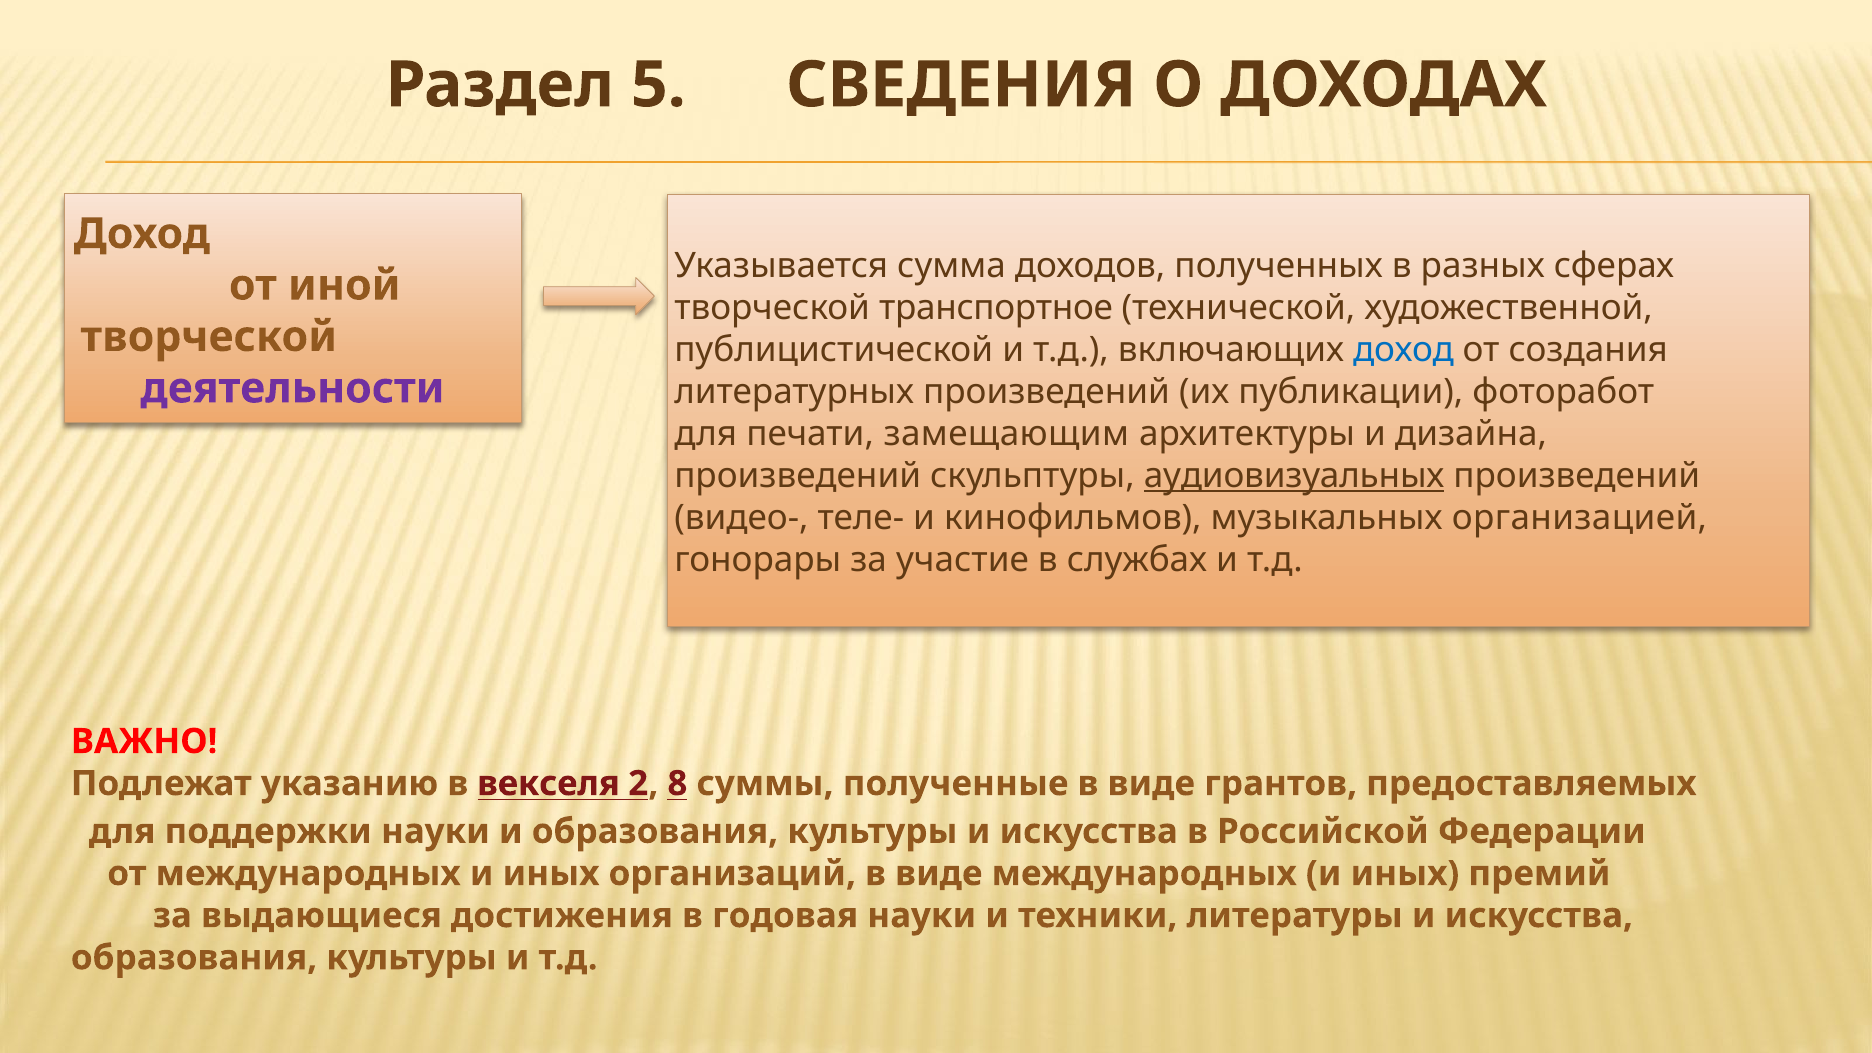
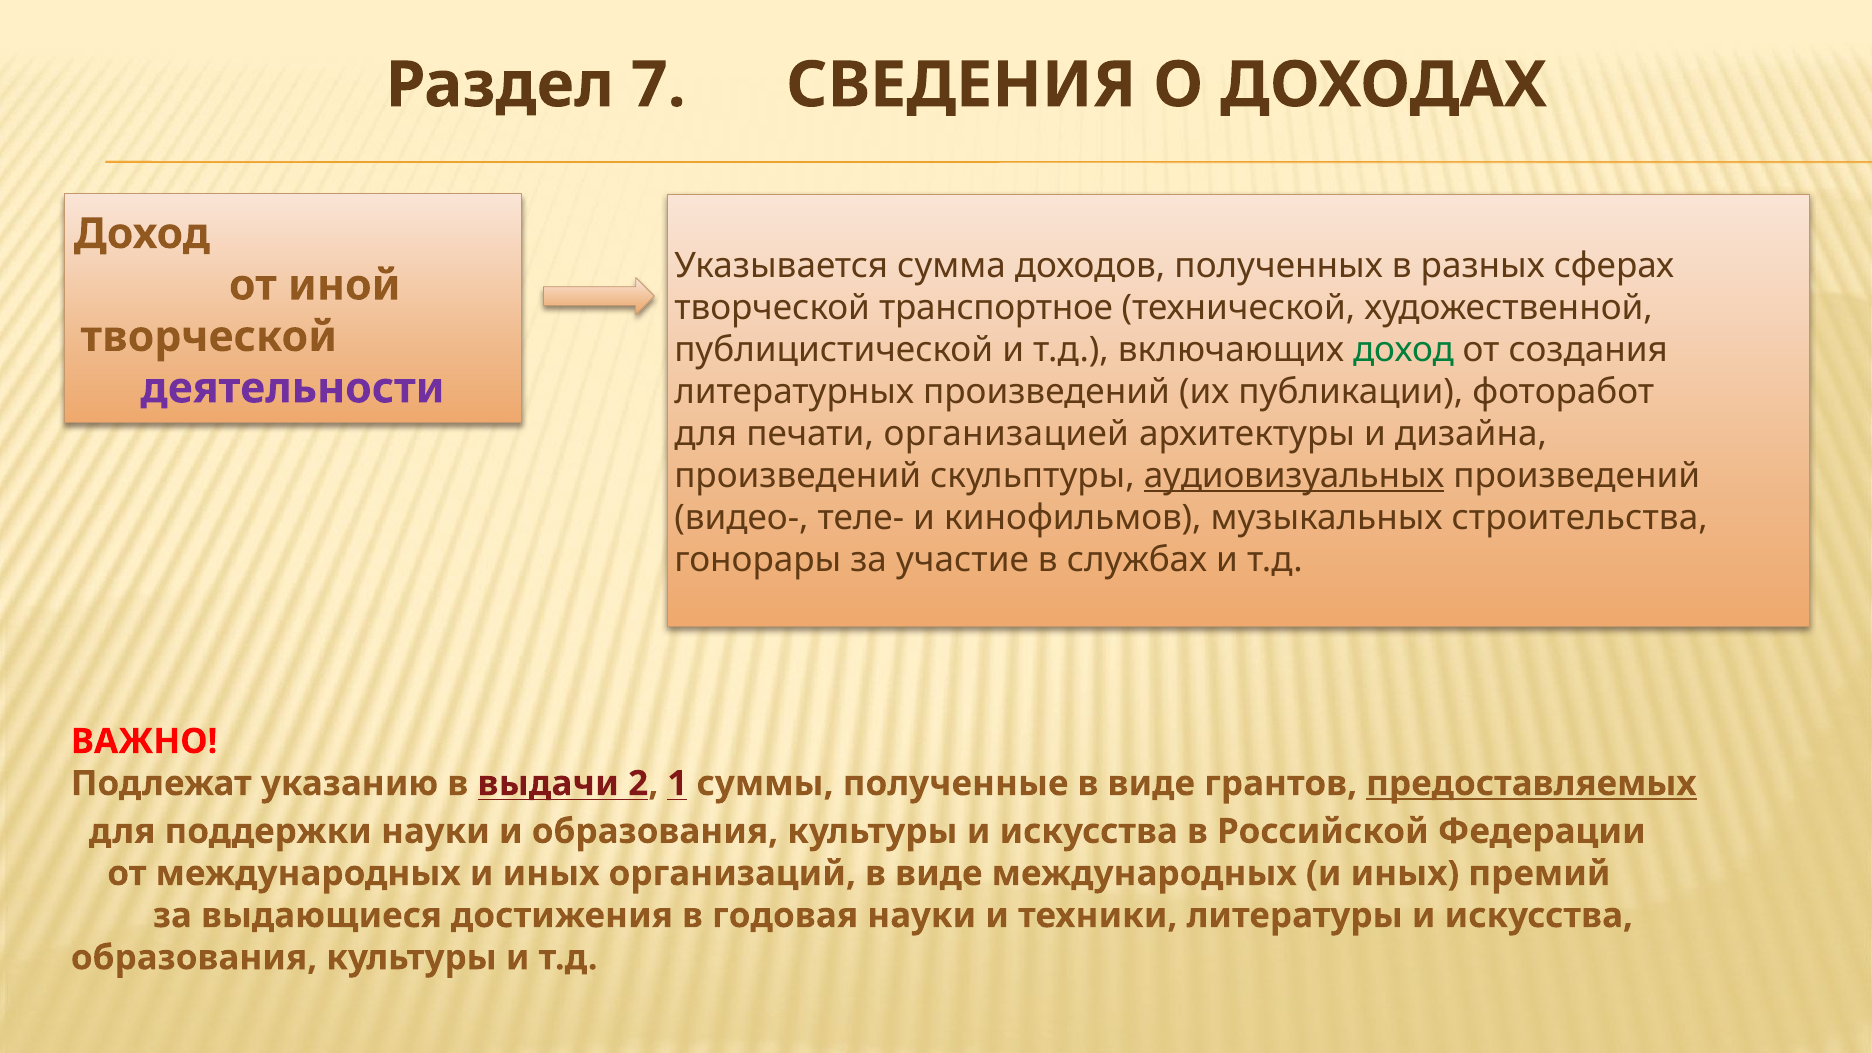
5: 5 -> 7
доход at (1404, 350) colour: blue -> green
замещающим: замещающим -> организацией
организацией: организацией -> строительства
векселя: векселя -> выдачи
8: 8 -> 1
предоставляемых underline: none -> present
